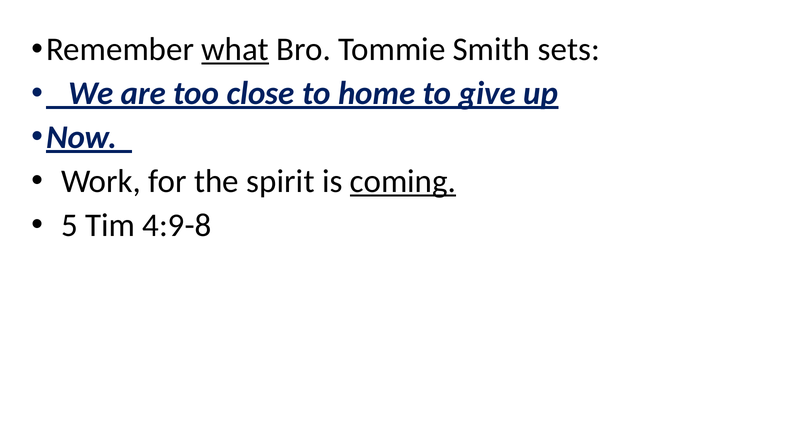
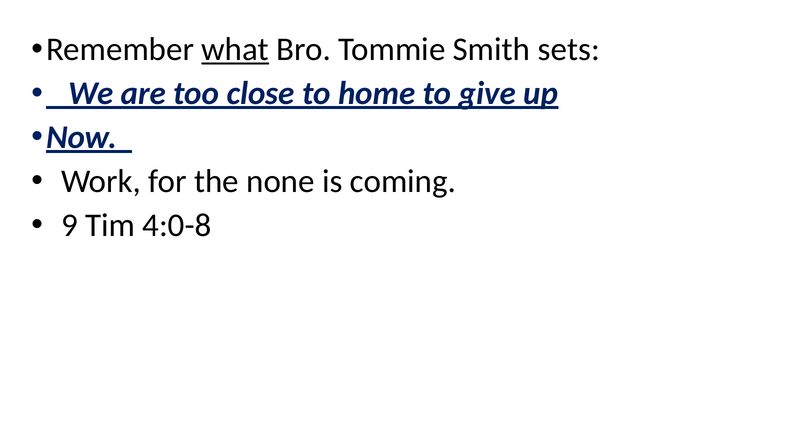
spirit: spirit -> none
coming underline: present -> none
5: 5 -> 9
4:9-8: 4:9-8 -> 4:0-8
